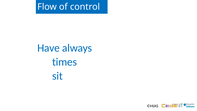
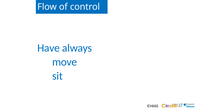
times: times -> move
